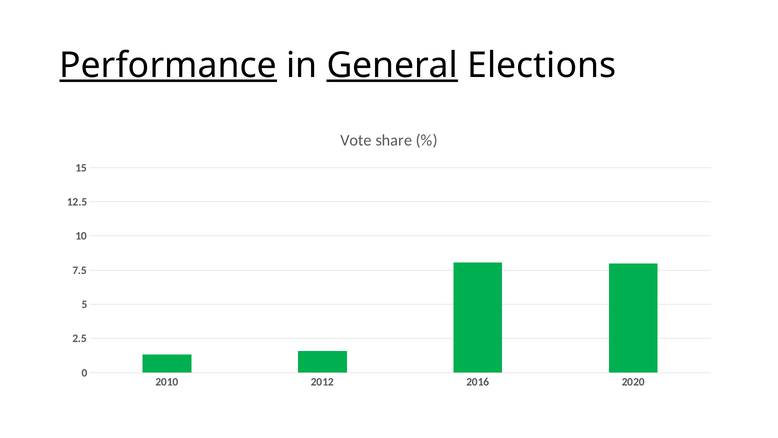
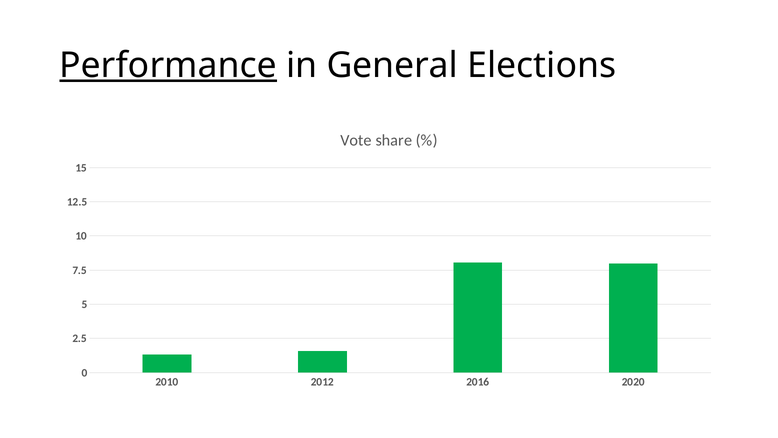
General underline: present -> none
